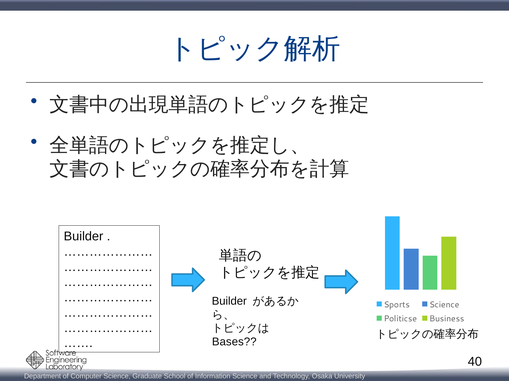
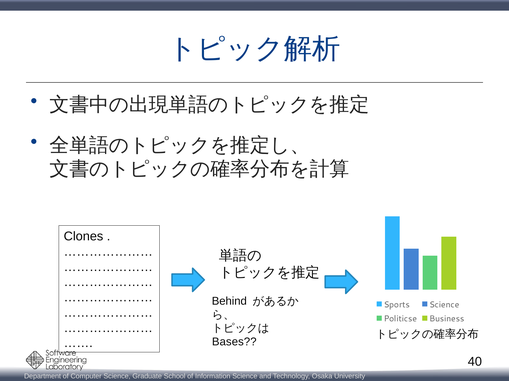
Builder at (84, 237): Builder -> Clones
Builder at (229, 302): Builder -> Behind
